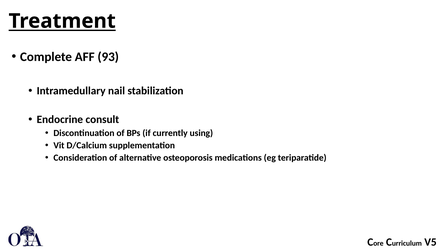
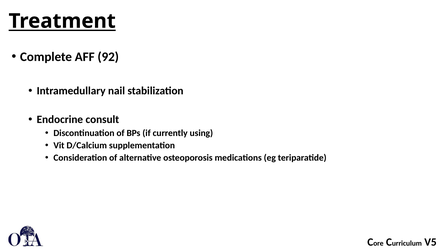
93: 93 -> 92
